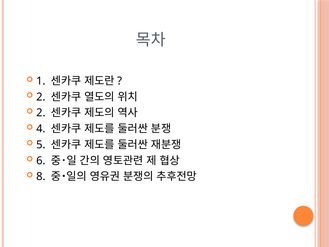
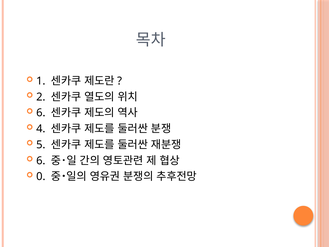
2 at (41, 113): 2 -> 6
8: 8 -> 0
